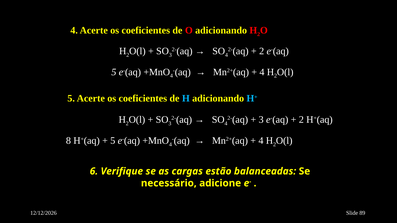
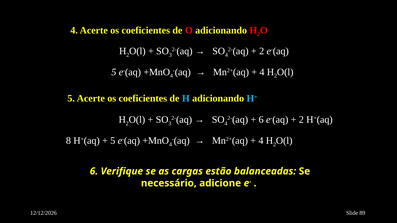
3 at (261, 120): 3 -> 6
